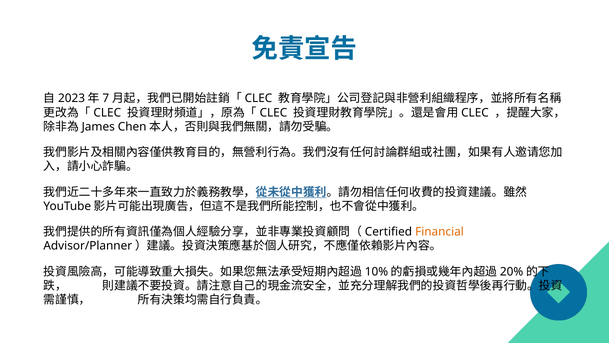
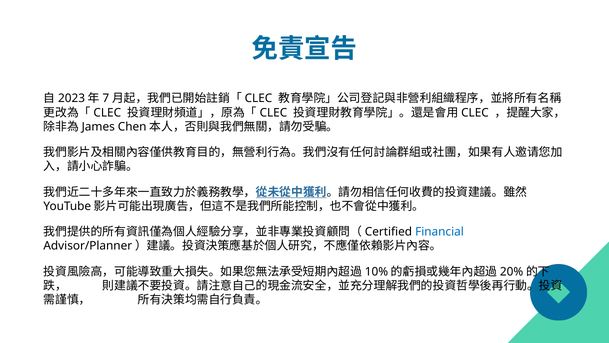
Financial colour: orange -> blue
